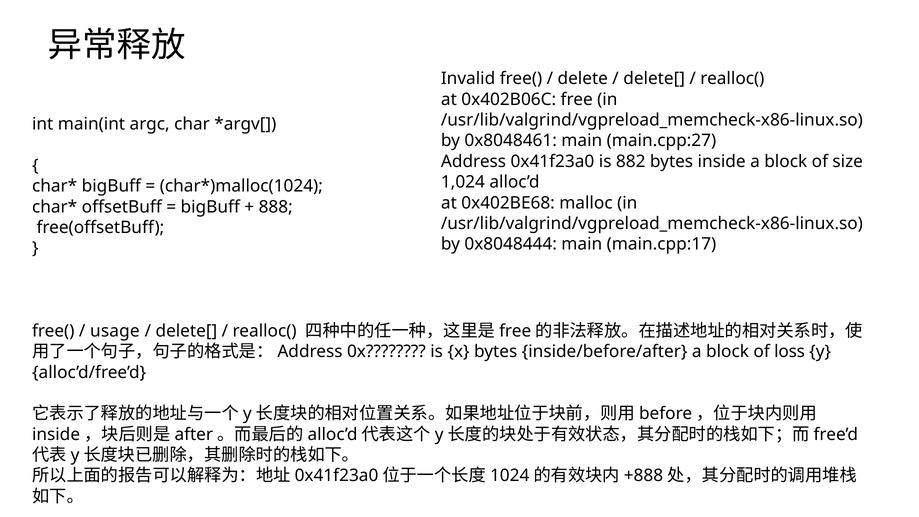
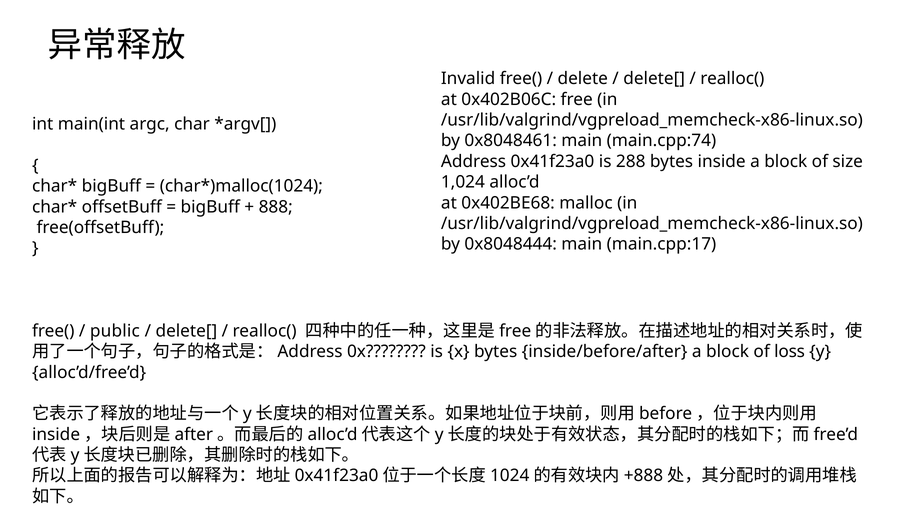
main.cpp:27: main.cpp:27 -> main.cpp:74
882: 882 -> 288
usage: usage -> public
